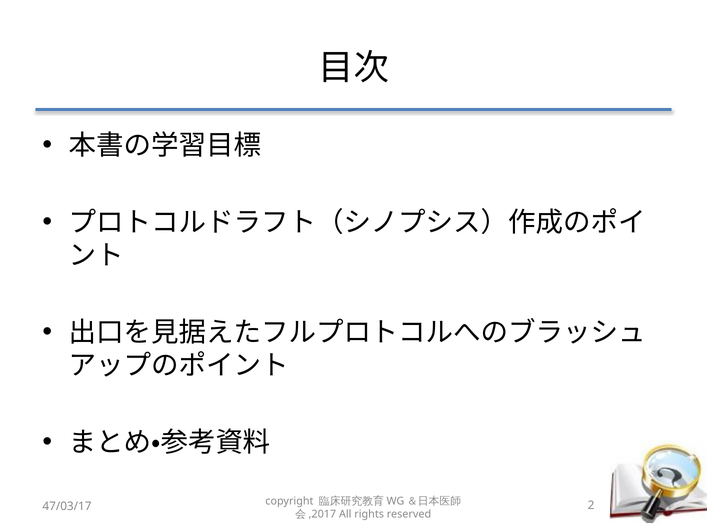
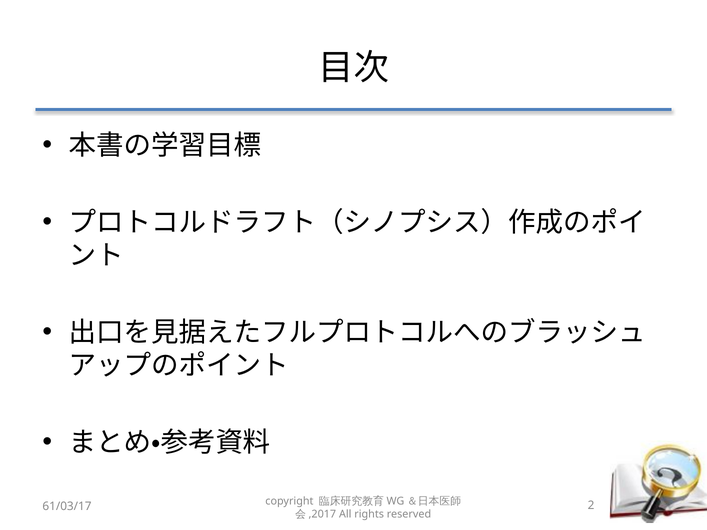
47/03/17: 47/03/17 -> 61/03/17
